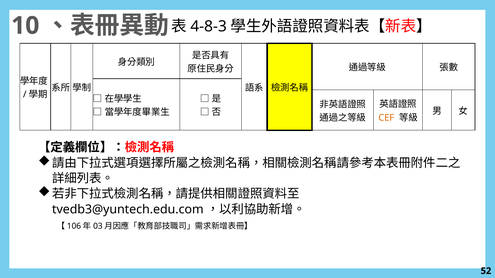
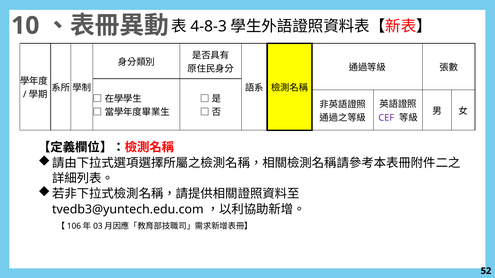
CEF colour: orange -> purple
